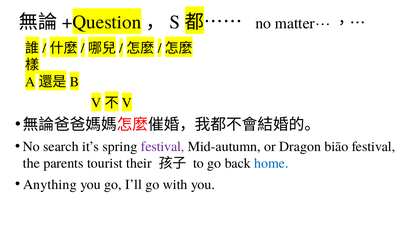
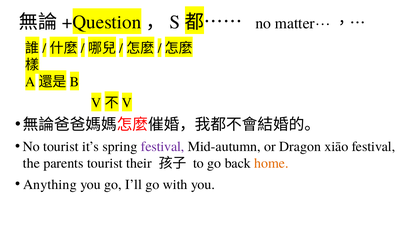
No search: search -> tourist
biāo: biāo -> xiāo
home colour: blue -> orange
